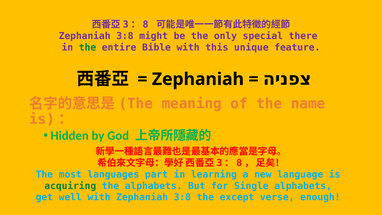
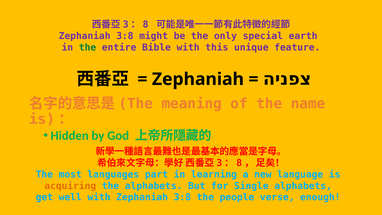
there: there -> earth
acquiring colour: green -> orange
except: except -> people
